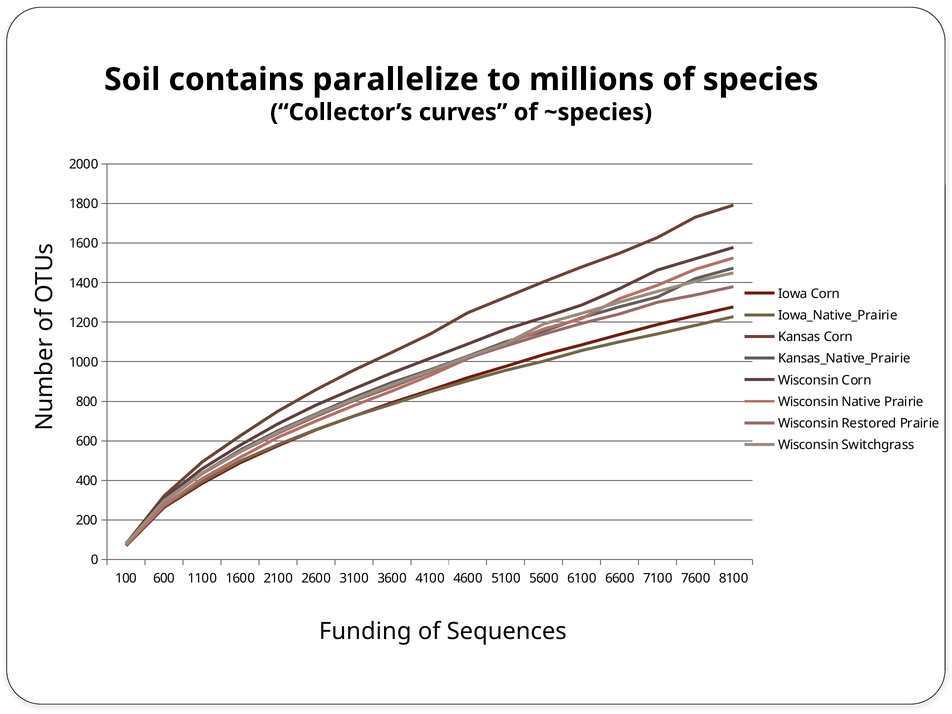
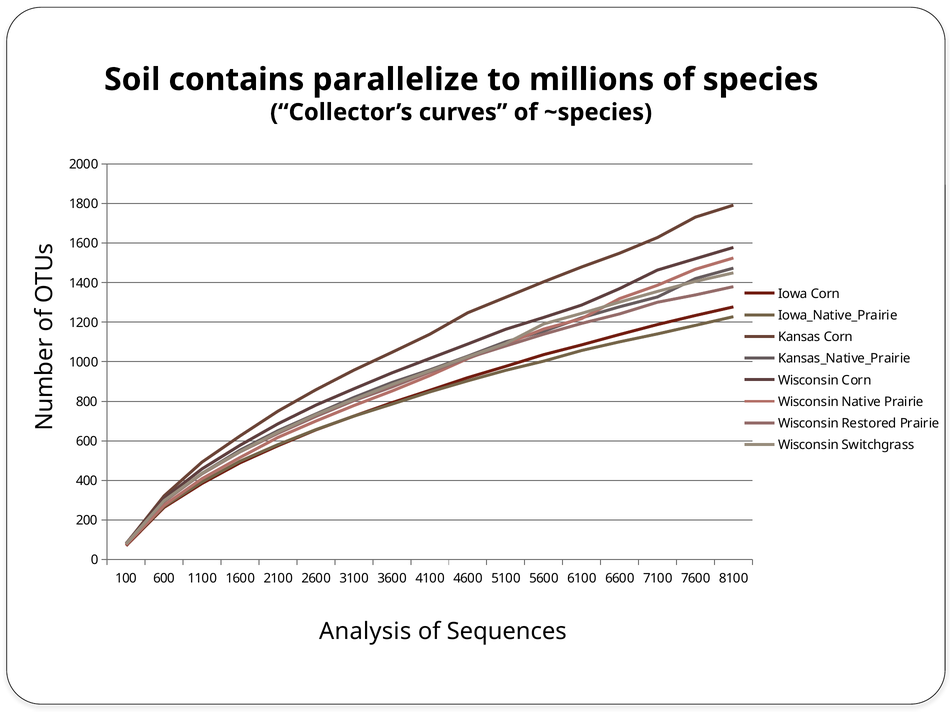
Funding: Funding -> Analysis
